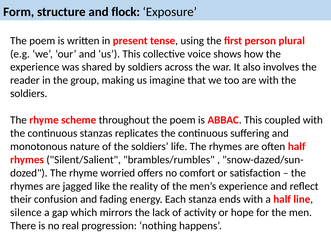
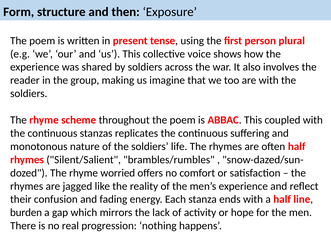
flock: flock -> then
silence: silence -> burden
